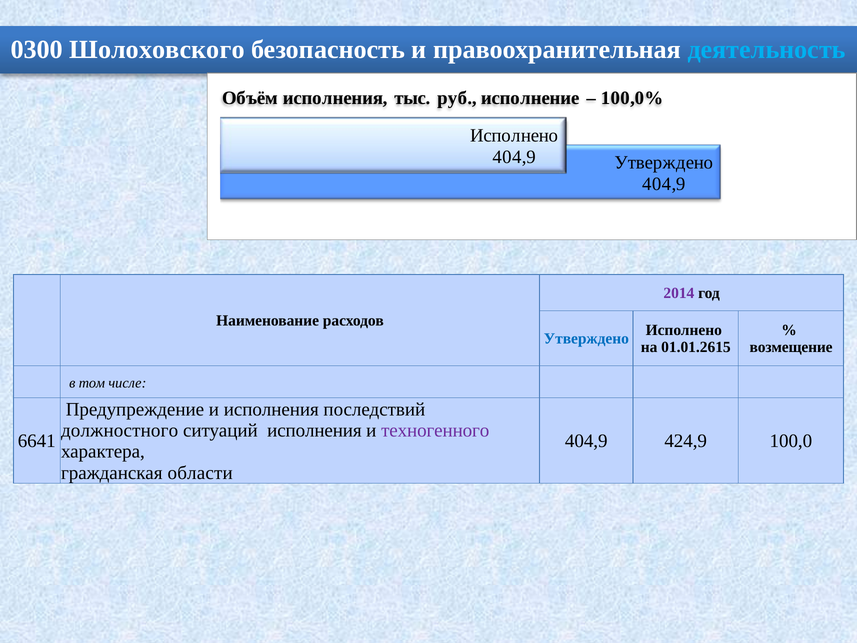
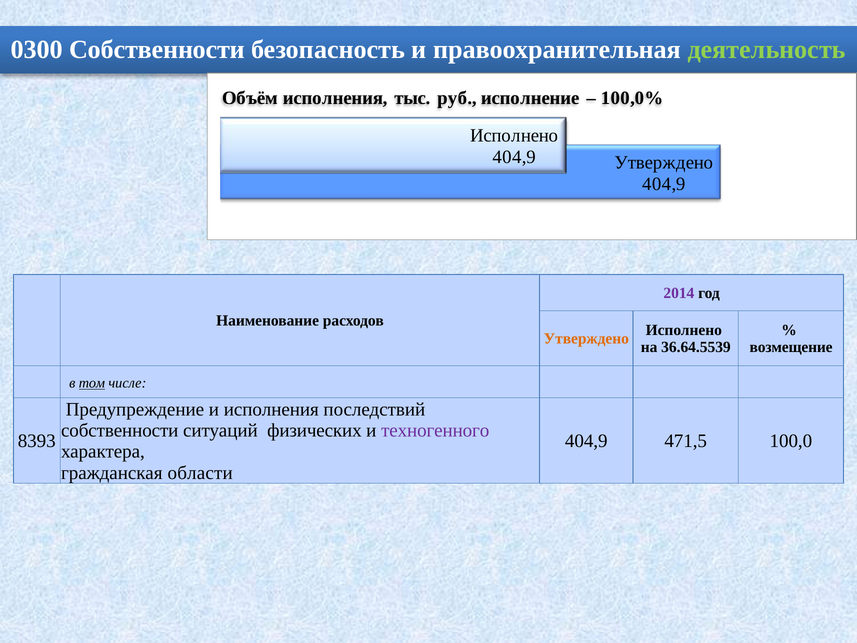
0300 Шолоховского: Шолоховского -> Собственности
деятельность colour: light blue -> light green
Утверждено at (586, 339) colour: blue -> orange
01.01.2615: 01.01.2615 -> 36.64.5539
том underline: none -> present
должностного at (120, 430): должностного -> собственности
ситуаций исполнения: исполнения -> физических
6641: 6641 -> 8393
424,9: 424,9 -> 471,5
